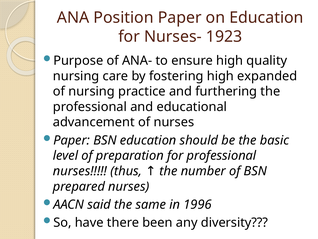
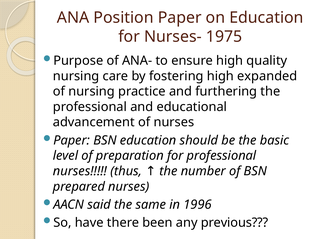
1923: 1923 -> 1975
diversity: diversity -> previous
